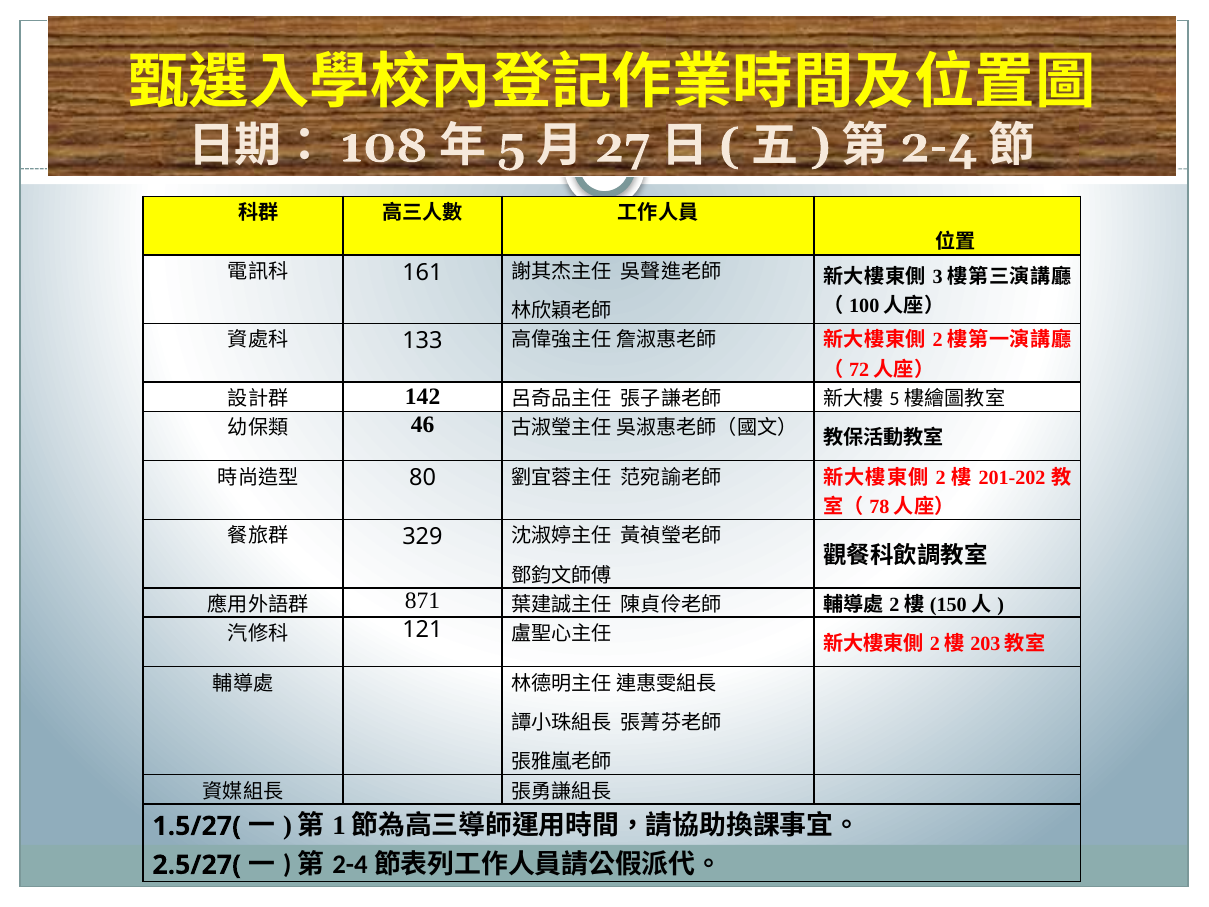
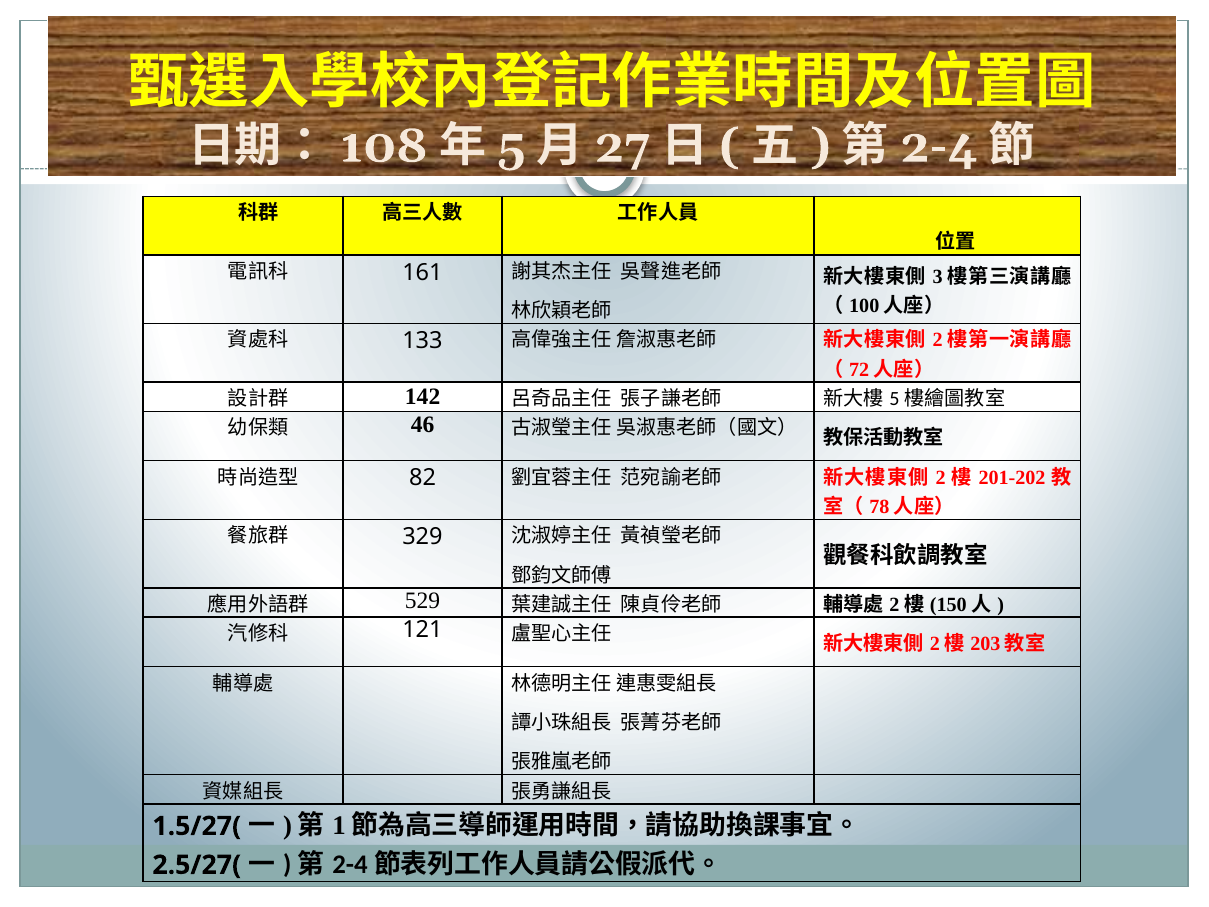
80: 80 -> 82
871: 871 -> 529
